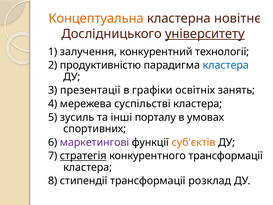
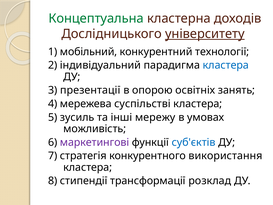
Концептуальна colour: orange -> green
новітнє: новітнє -> доходів
залучення: залучення -> мобільний
продуктивністю: продуктивністю -> індивідуальний
графіки: графіки -> опорою
порталу: порталу -> мережу
спортивних: спортивних -> можливість
суб'єктів colour: orange -> blue
стратегія underline: present -> none
конкурентного трансформації: трансформації -> використання
